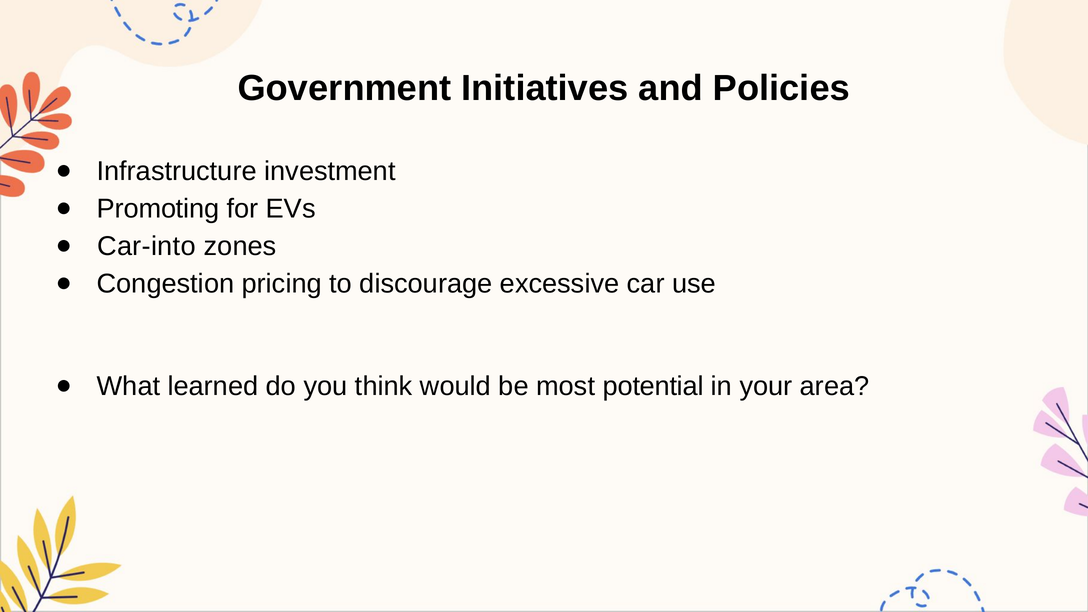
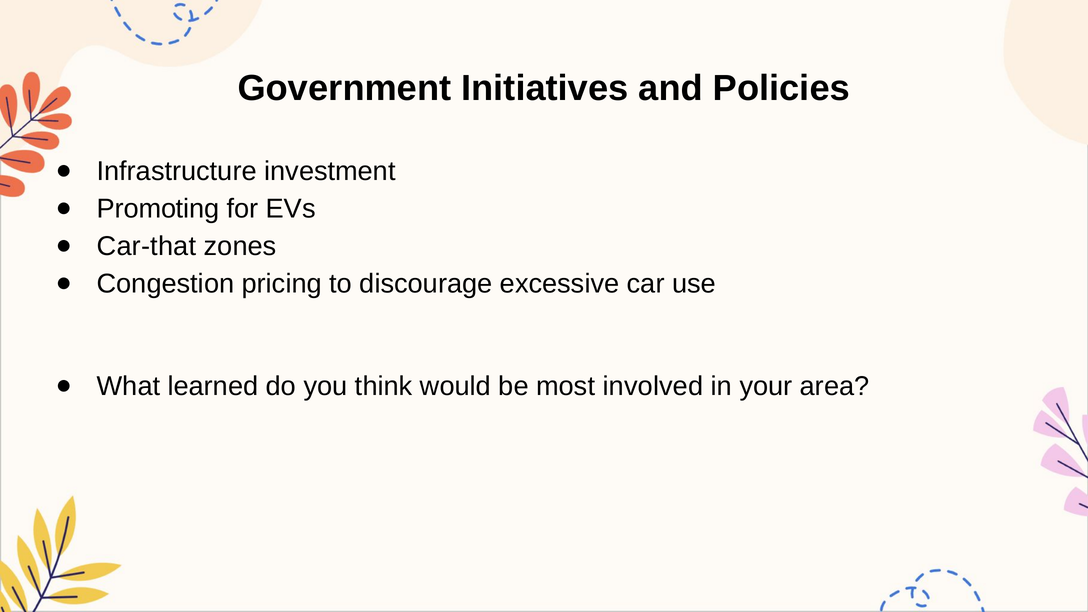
Car-into: Car-into -> Car-that
potential: potential -> involved
